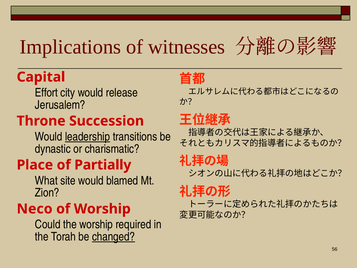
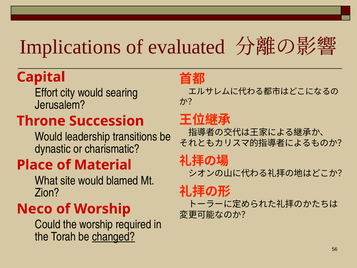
witnesses: witnesses -> evaluated
release: release -> searing
leadership underline: present -> none
Partially: Partially -> Material
